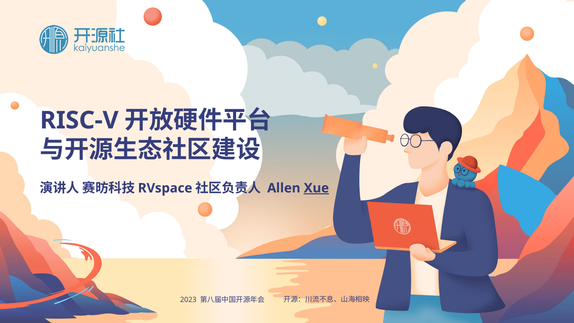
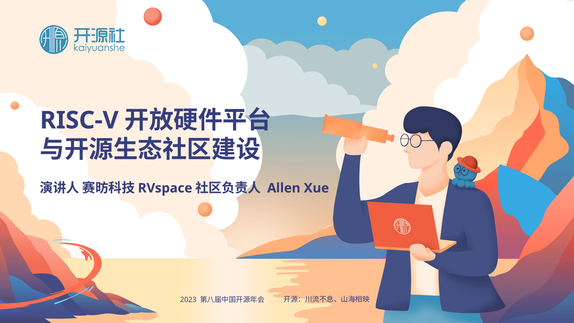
Xue underline: present -> none
